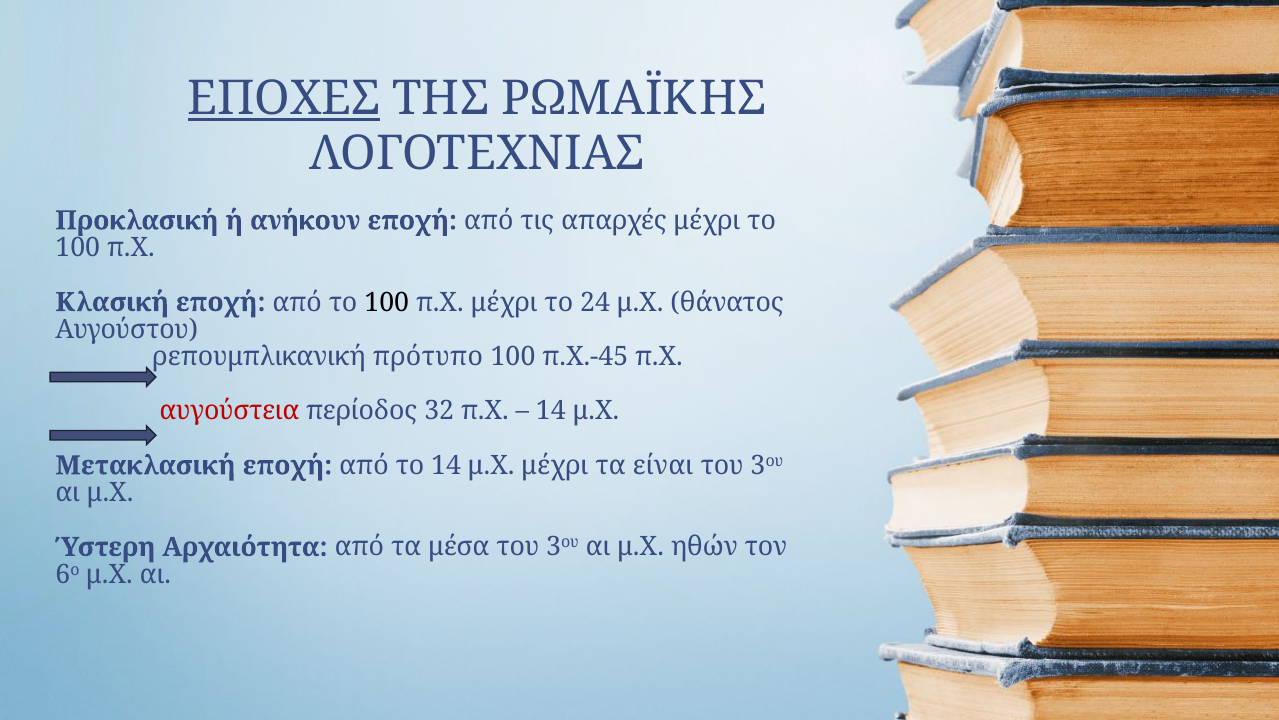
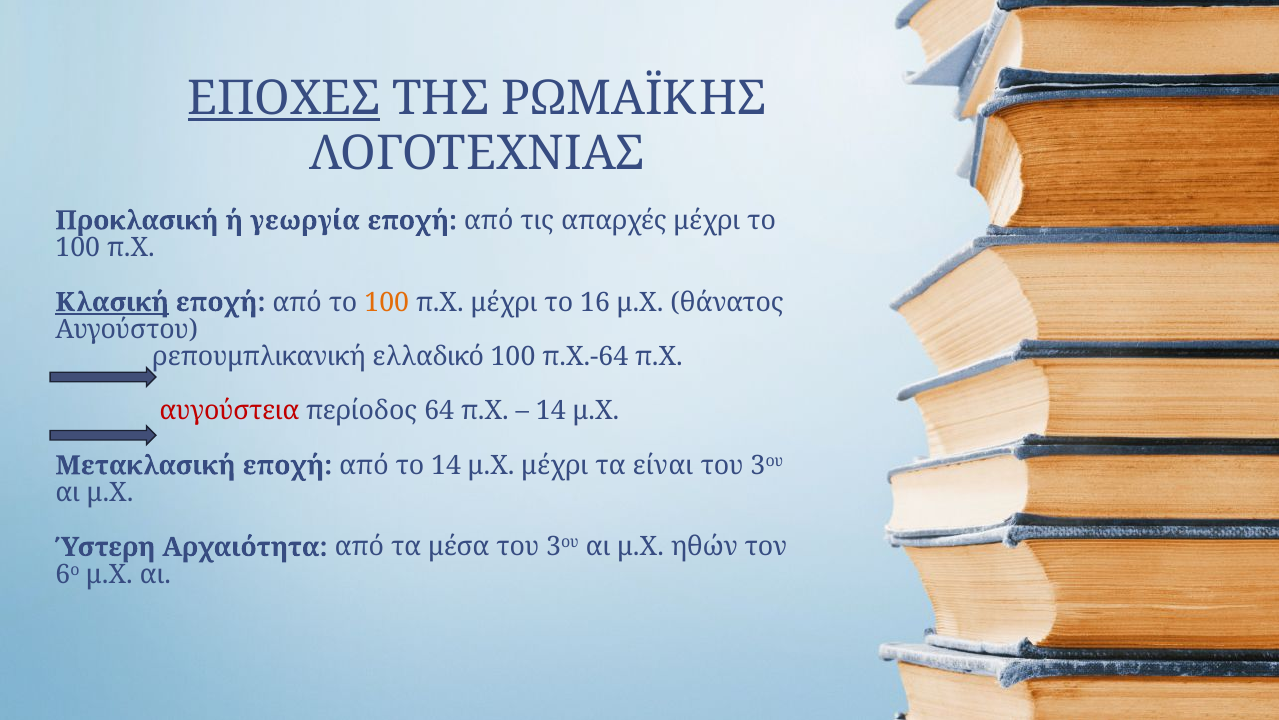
ανήκουν: ανήκουν -> γεωργία
Κλασική underline: none -> present
100 at (387, 302) colour: black -> orange
24: 24 -> 16
πρότυπο: πρότυπο -> ελλαδικό
π.Χ.-45: π.Χ.-45 -> π.Χ.-64
32: 32 -> 64
